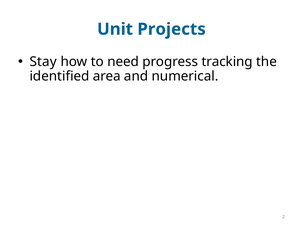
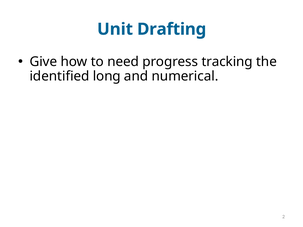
Projects: Projects -> Drafting
Stay: Stay -> Give
area: area -> long
